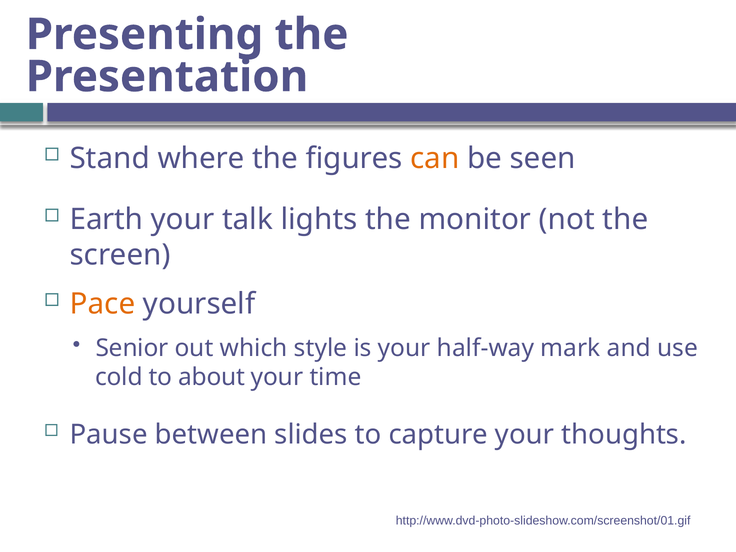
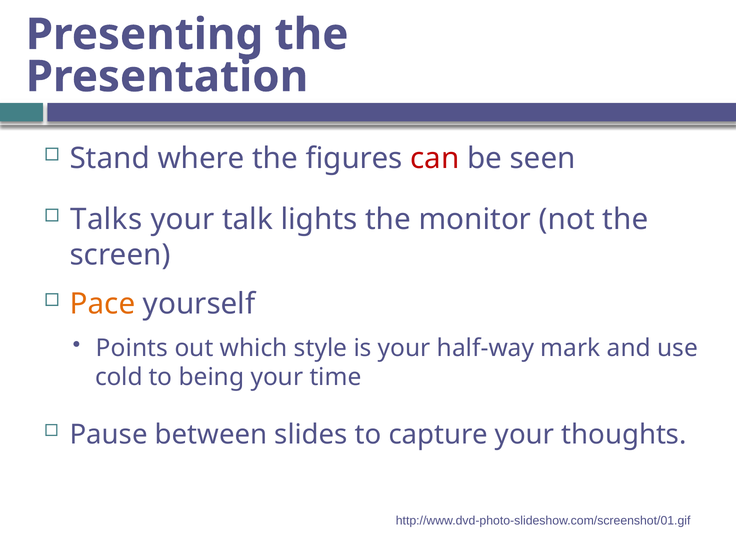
can colour: orange -> red
Earth: Earth -> Talks
Senior: Senior -> Points
about: about -> being
